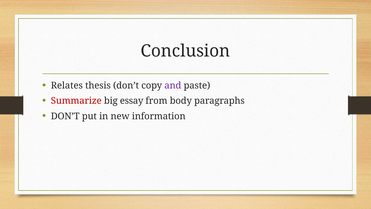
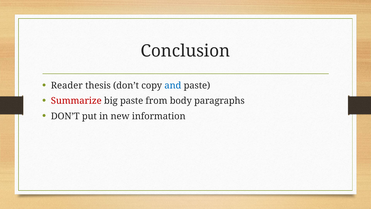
Relates: Relates -> Reader
and colour: purple -> blue
big essay: essay -> paste
